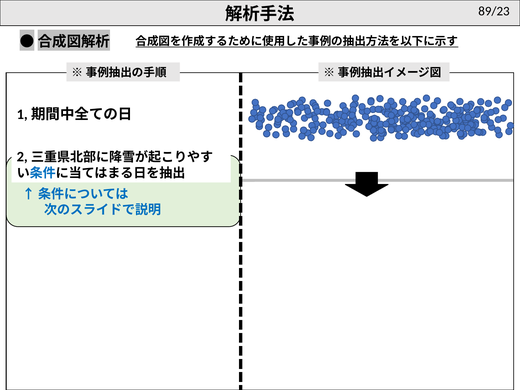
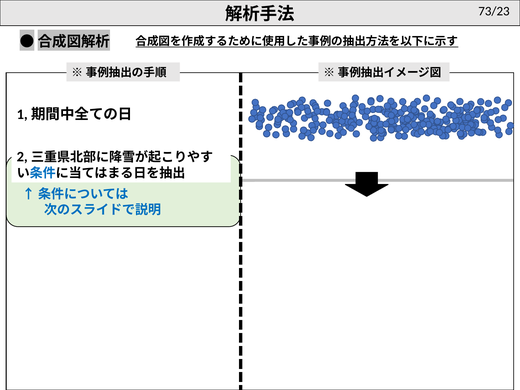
89/23: 89/23 -> 73/23
